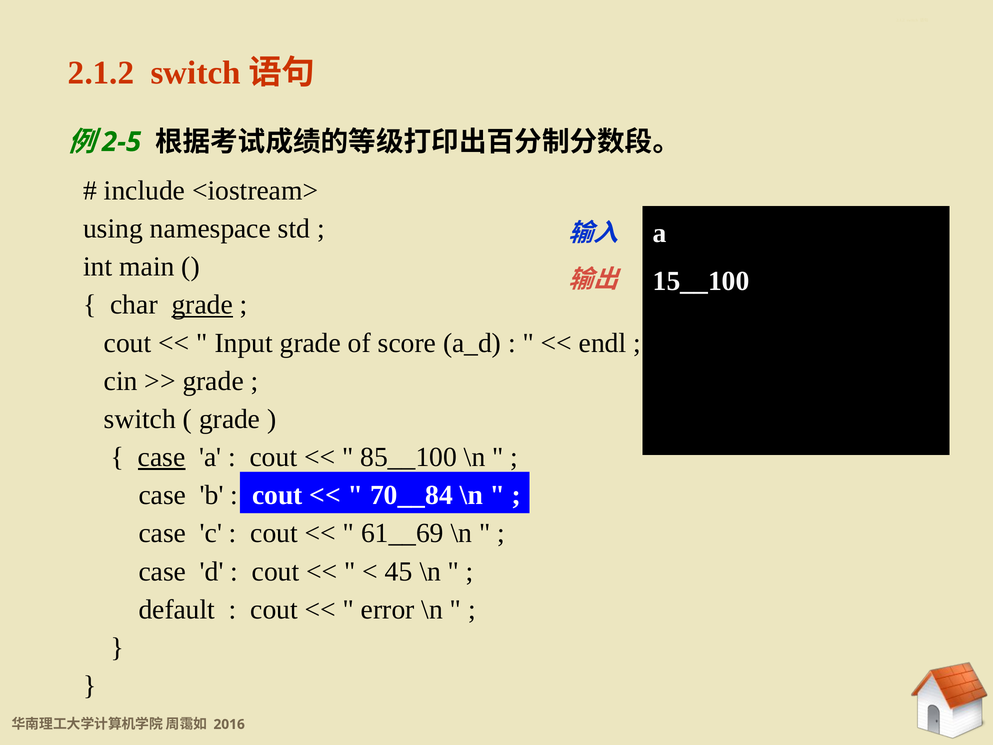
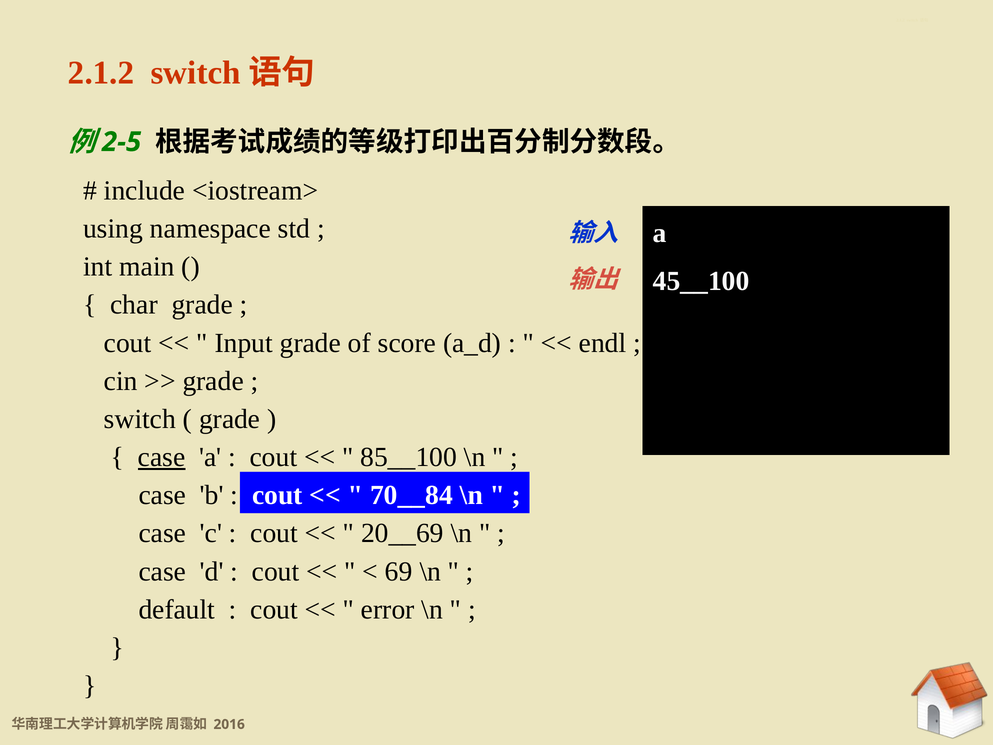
15__100: 15__100 -> 45__100
grade at (202, 305) underline: present -> none
61__69: 61__69 -> 20__69
45: 45 -> 69
